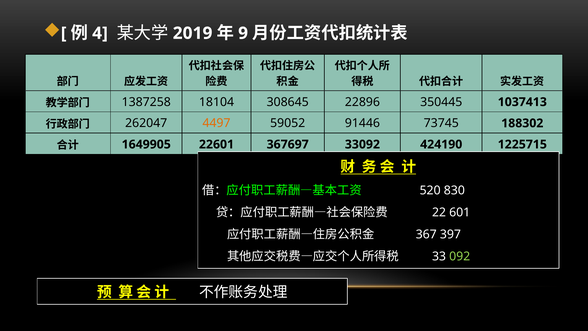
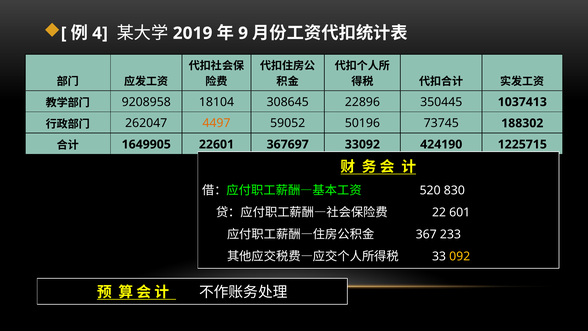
1387258: 1387258 -> 9208958
91446: 91446 -> 50196
397: 397 -> 233
092 colour: light green -> yellow
